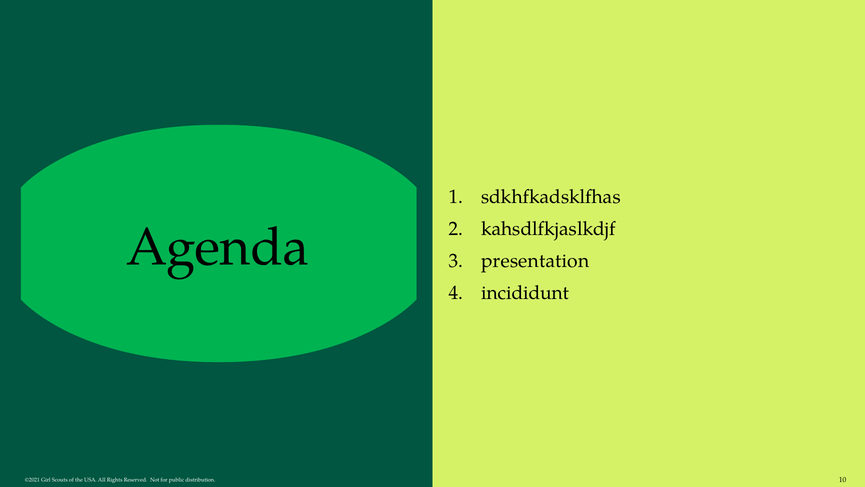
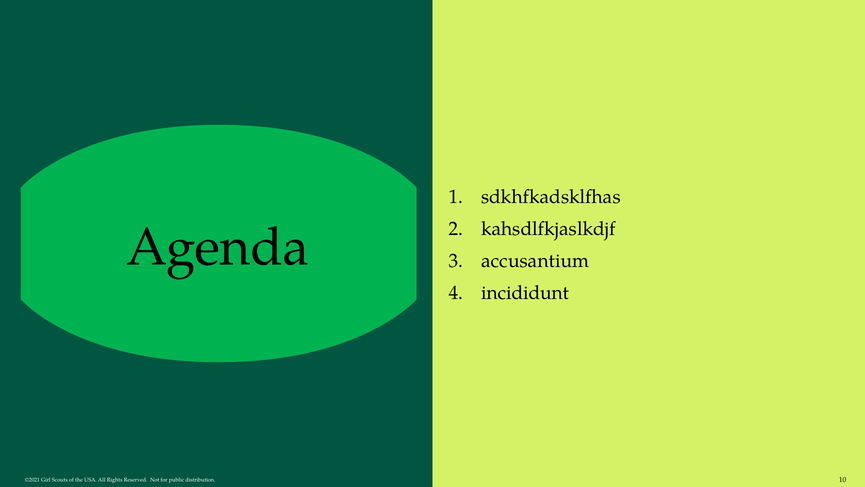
presentation: presentation -> accusantium
